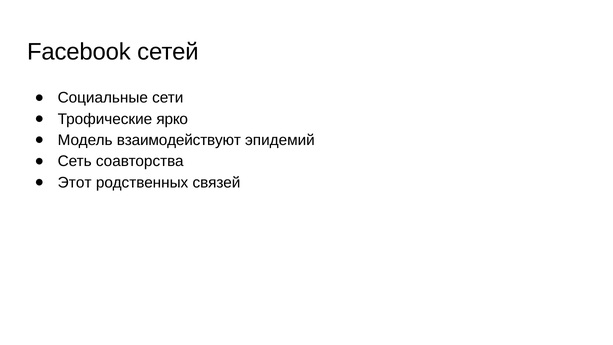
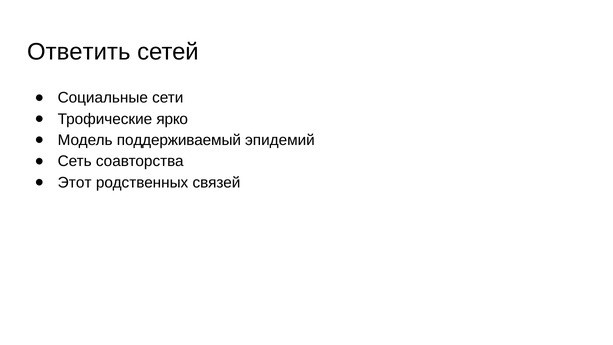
Facebook: Facebook -> Ответить
взаимодействуют: взаимодействуют -> поддерживаемый
